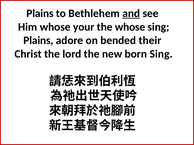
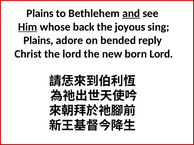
Him underline: none -> present
your: your -> back
the whose: whose -> joyous
their: their -> reply
born Sing: Sing -> Lord
